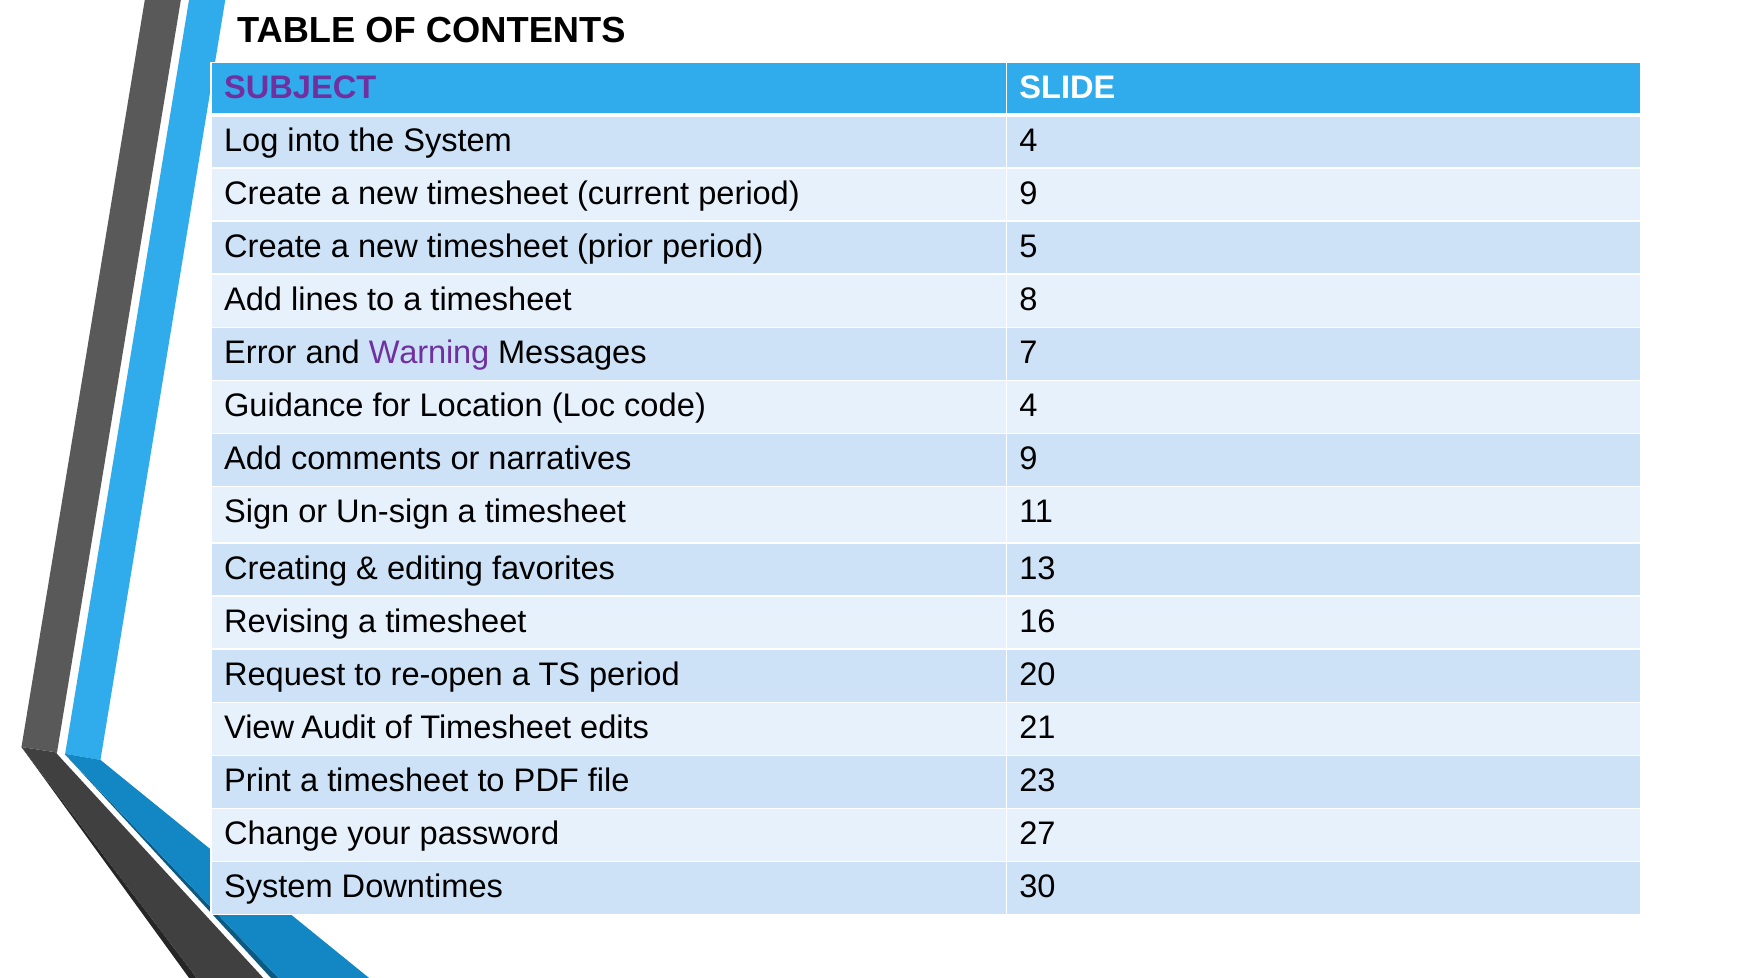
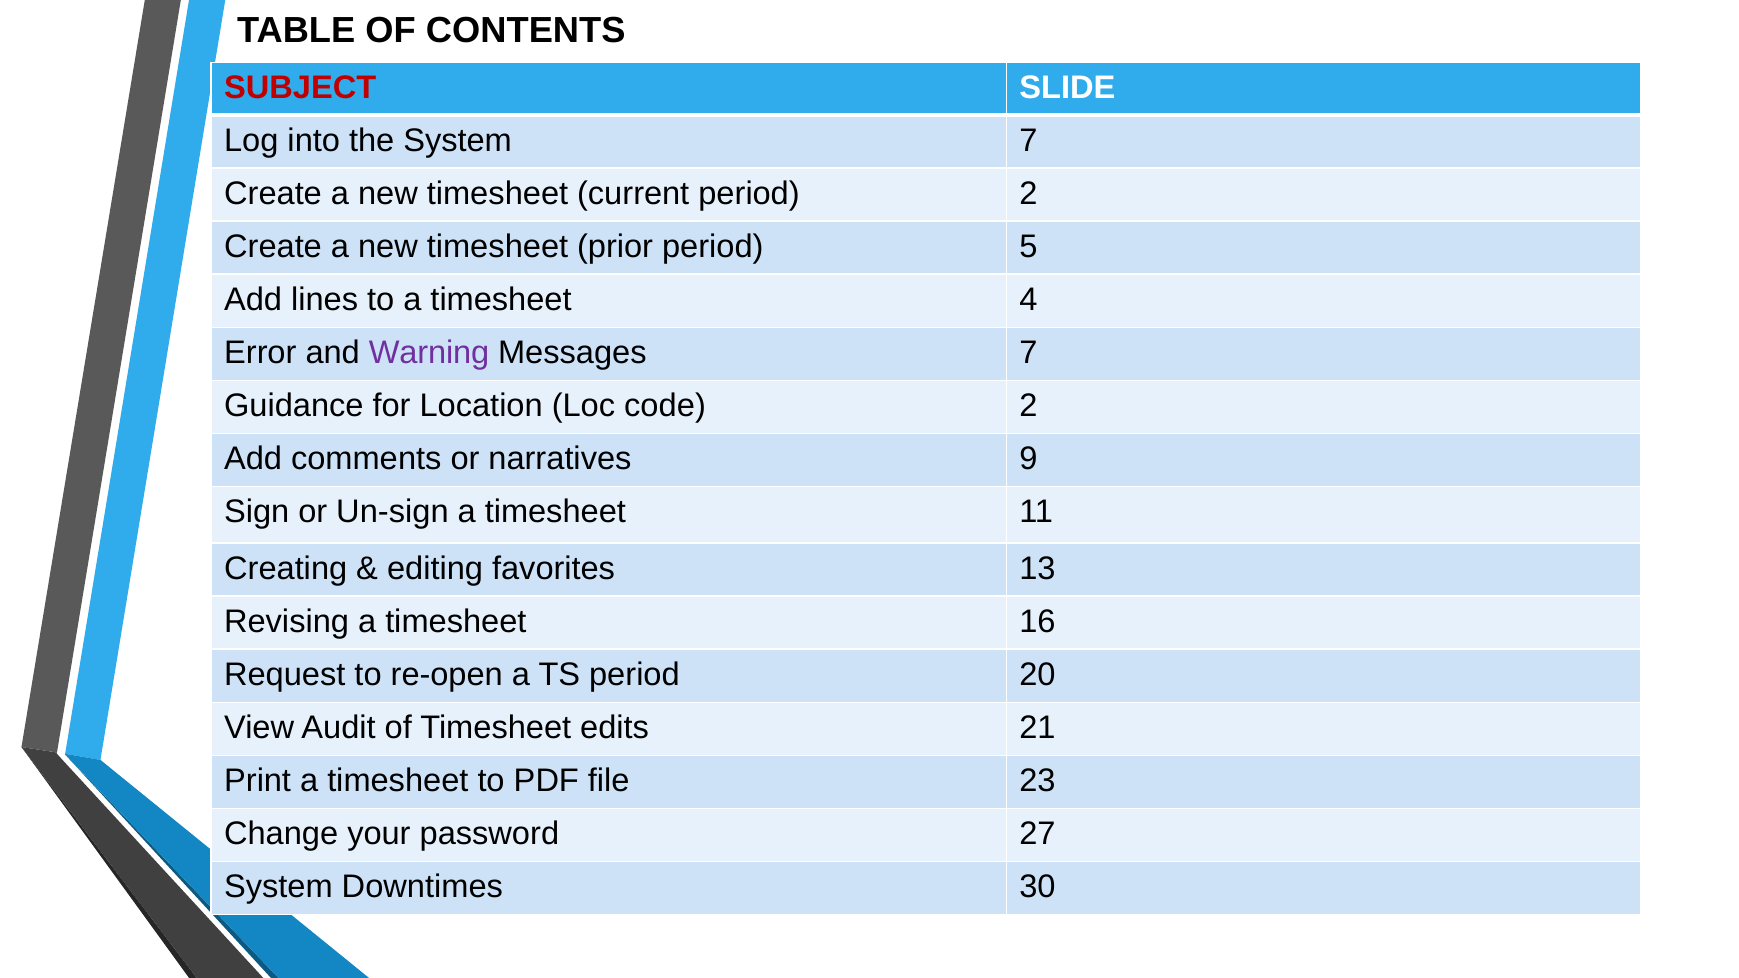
SUBJECT colour: purple -> red
System 4: 4 -> 7
period 9: 9 -> 2
8: 8 -> 4
code 4: 4 -> 2
